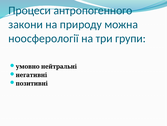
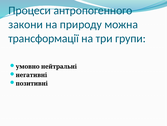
ноосферології: ноосферології -> трансформації
